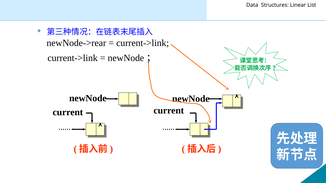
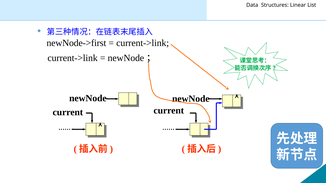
newNode->rear: newNode->rear -> newNode->first
